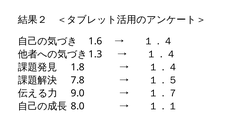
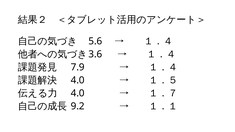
1.6: 1.6 -> 5.6
1.3: 1.3 -> 3.6
1.8: 1.8 -> 7.9
7.8 at (78, 80): 7.8 -> 4.0
9.0 at (78, 93): 9.0 -> 4.0
8.0: 8.0 -> 9.2
